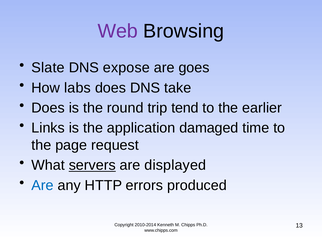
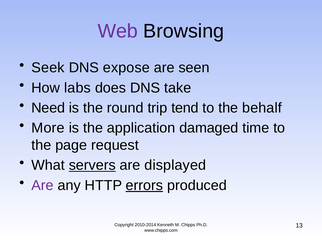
Slate: Slate -> Seek
goes: goes -> seen
Does at (48, 108): Does -> Need
earlier: earlier -> behalf
Links: Links -> More
Are at (43, 185) colour: blue -> purple
errors underline: none -> present
